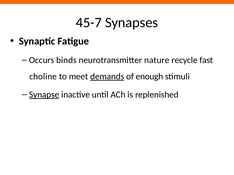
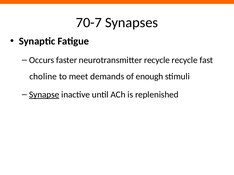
45-7: 45-7 -> 70-7
binds: binds -> faster
neurotransmitter nature: nature -> recycle
demands underline: present -> none
